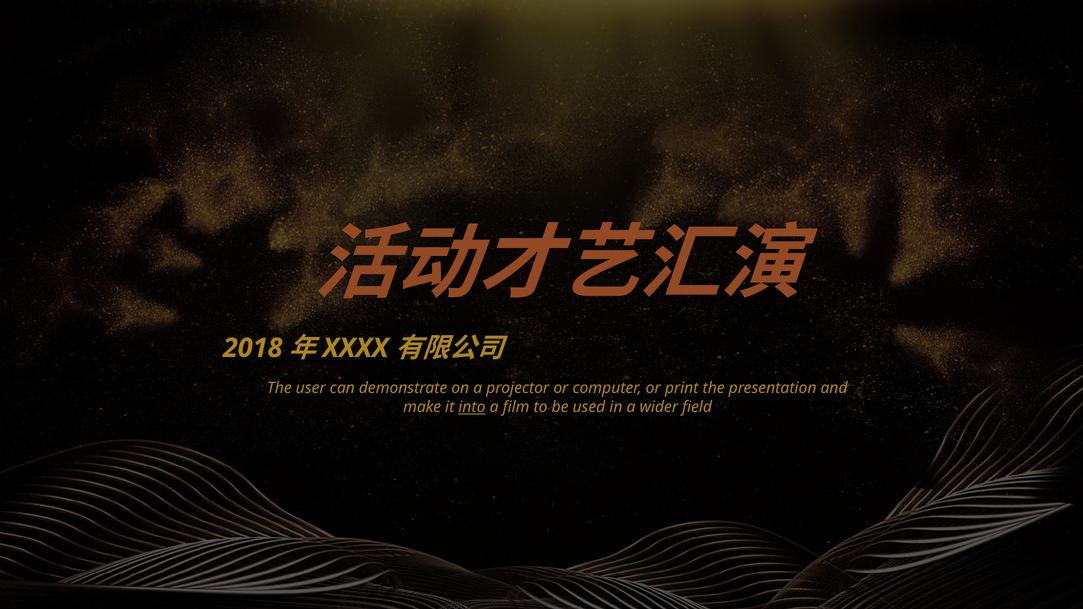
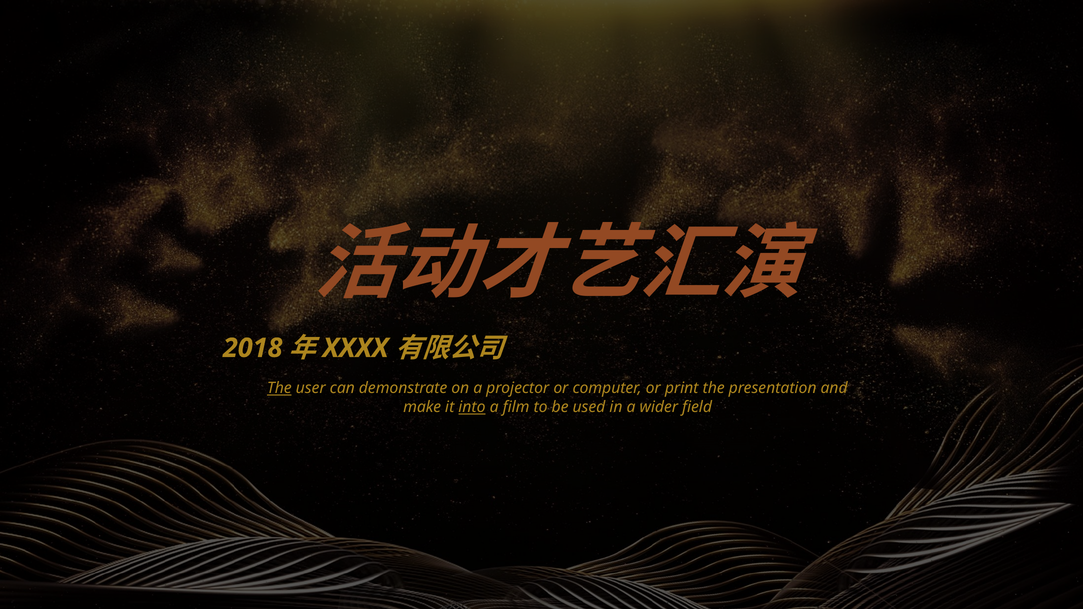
The at (279, 388) underline: none -> present
